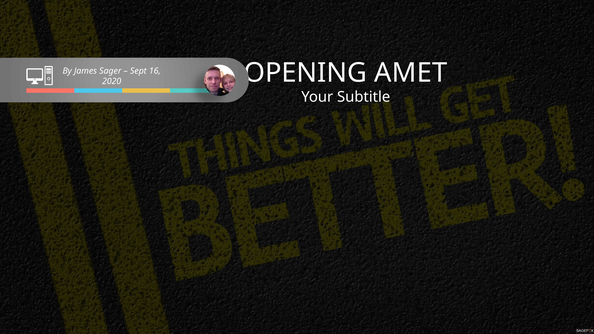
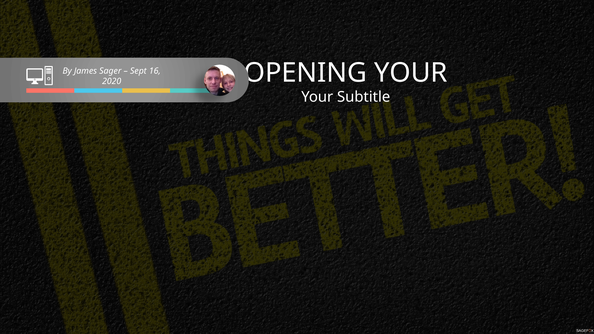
OPENING AMET: AMET -> YOUR
